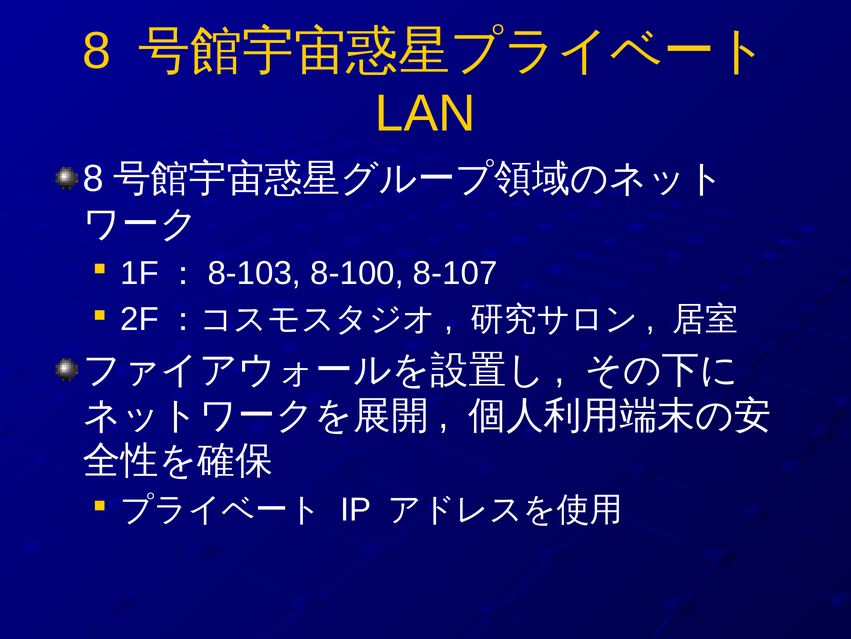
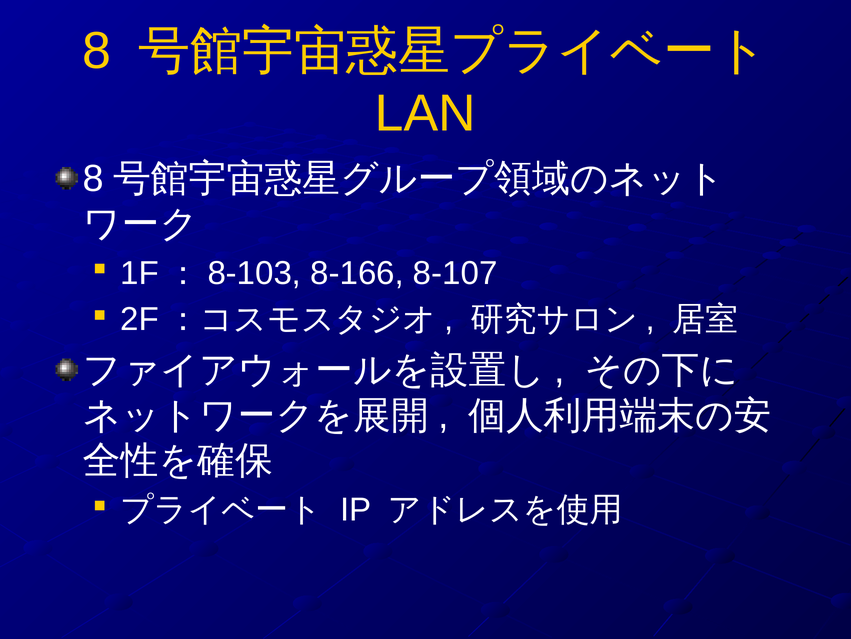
8-100: 8-100 -> 8-166
